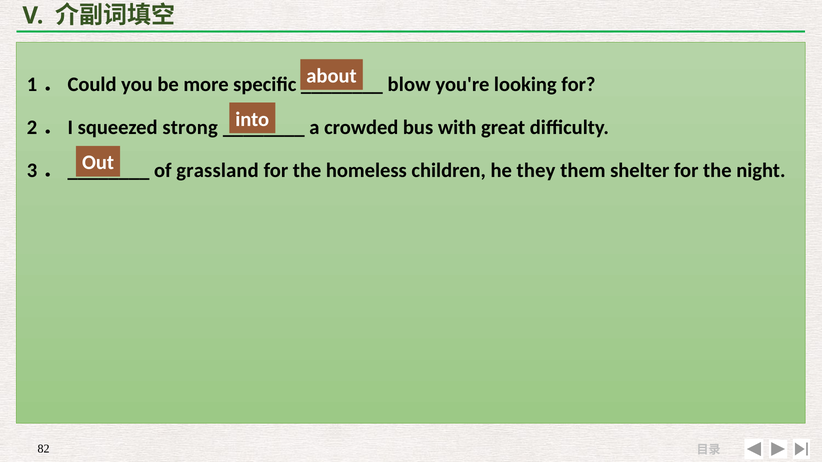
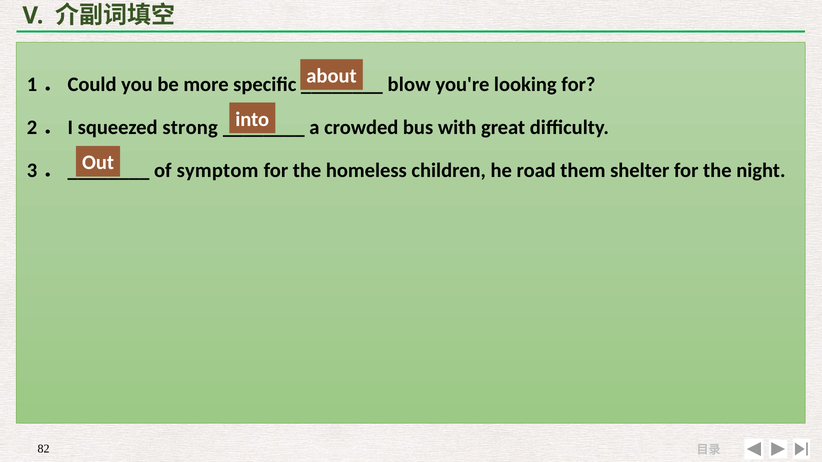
grassland: grassland -> symptom
they: they -> road
